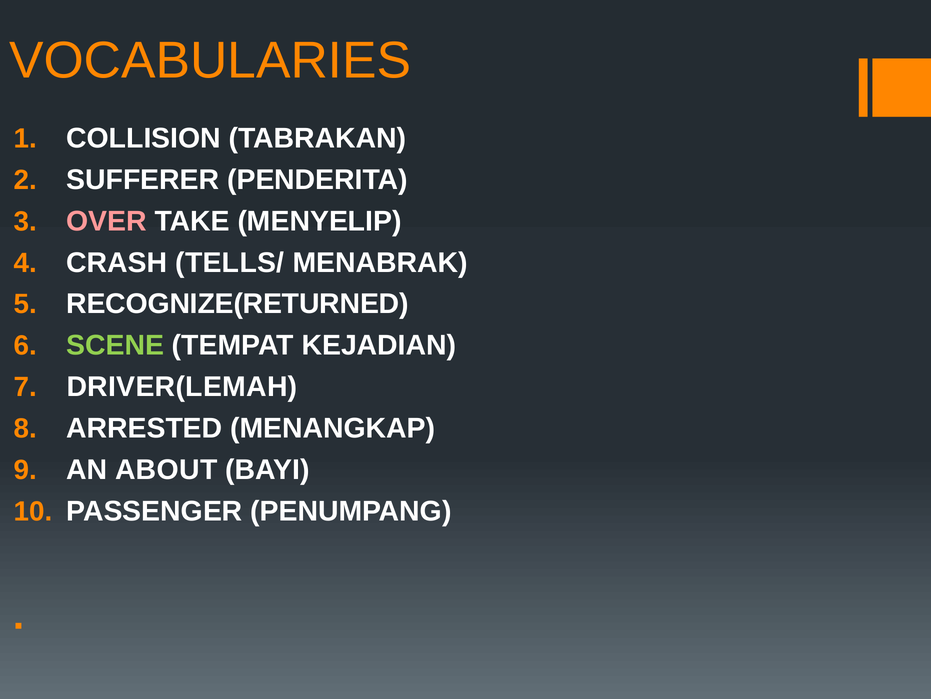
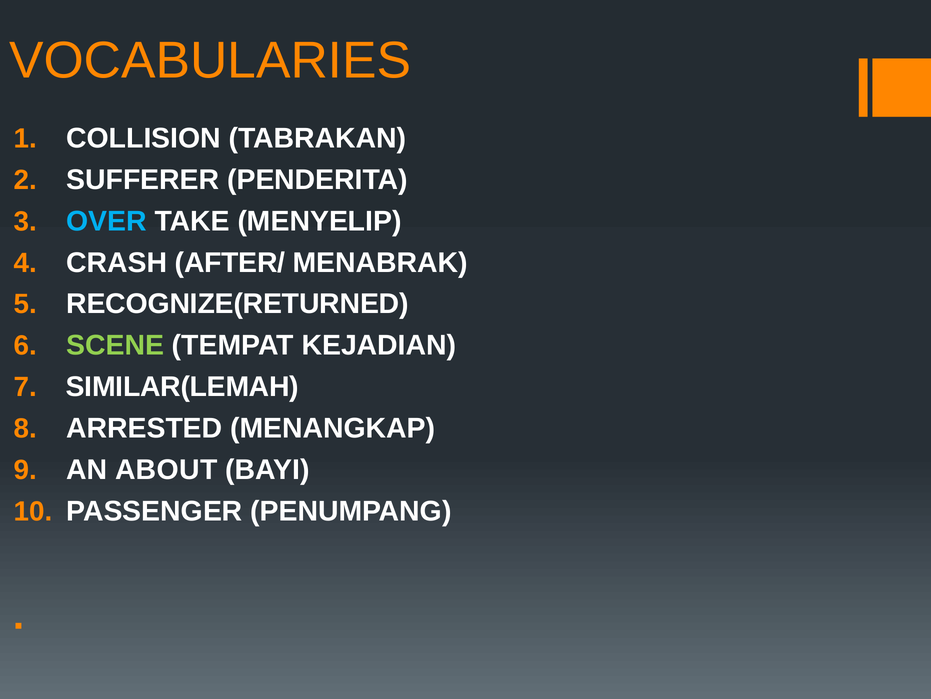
OVER colour: pink -> light blue
TELLS/: TELLS/ -> AFTER/
DRIVER(LEMAH: DRIVER(LEMAH -> SIMILAR(LEMAH
